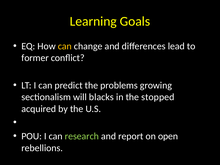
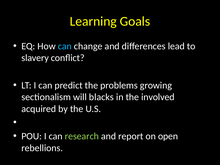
can at (65, 46) colour: yellow -> light blue
former: former -> slavery
stopped: stopped -> involved
